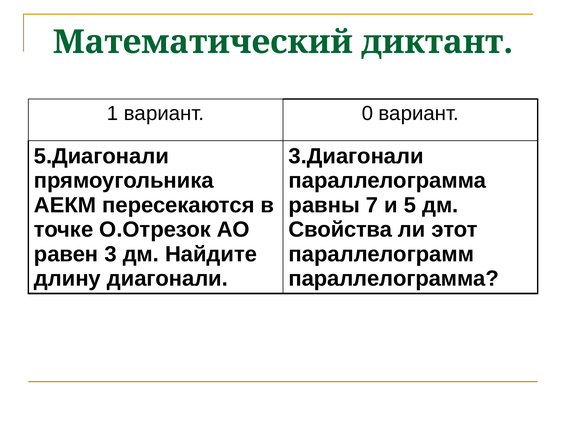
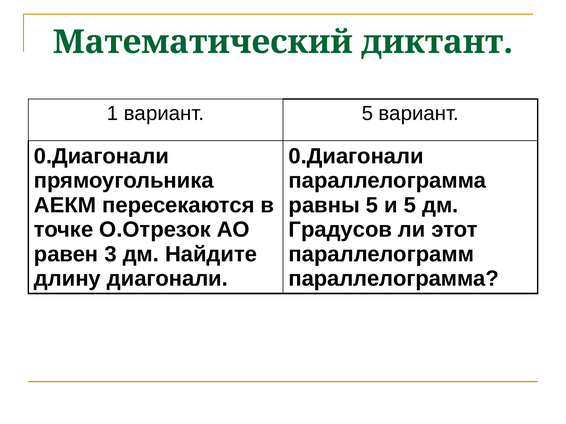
вариант 0: 0 -> 5
5.Диагонали at (101, 156): 5.Диагонали -> 0.Диагонали
3.Диагонали at (356, 156): 3.Диагонали -> 0.Диагонали
равны 7: 7 -> 5
Свойства: Свойства -> Градусов
